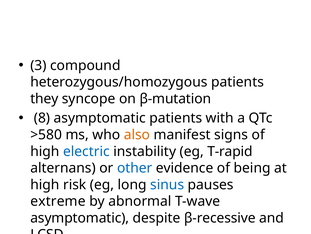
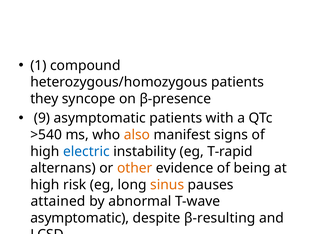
3: 3 -> 1
β-mutation: β-mutation -> β-presence
8: 8 -> 9
>580: >580 -> >540
other colour: blue -> orange
sinus colour: blue -> orange
extreme: extreme -> attained
β-recessive: β-recessive -> β-resulting
